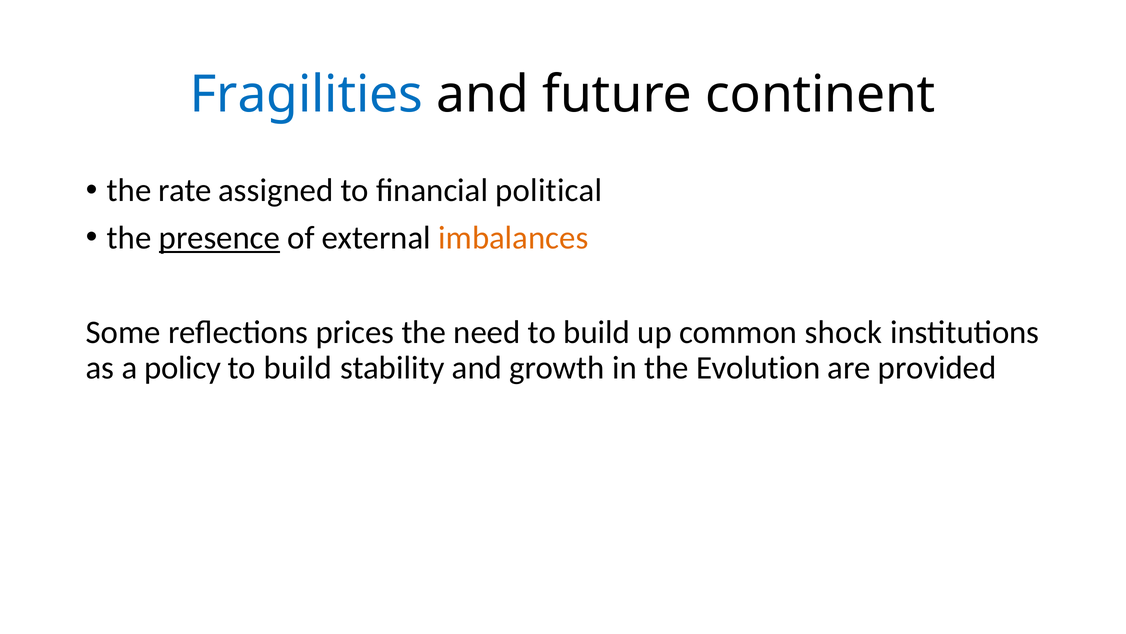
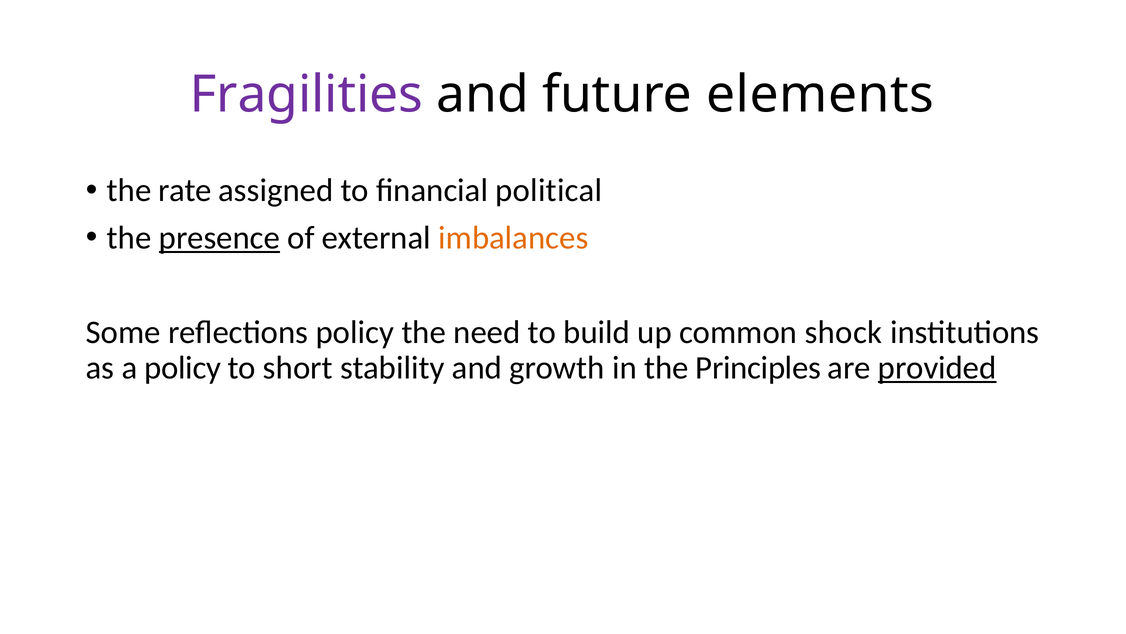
Fragilities colour: blue -> purple
continent: continent -> elements
reflections prices: prices -> policy
build at (298, 367): build -> short
Evolution: Evolution -> Principles
provided underline: none -> present
